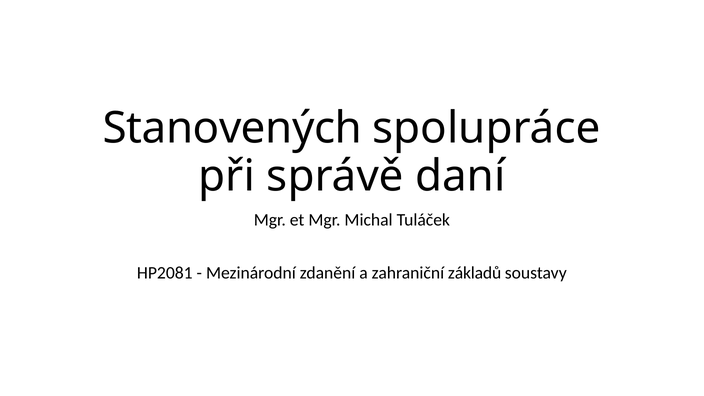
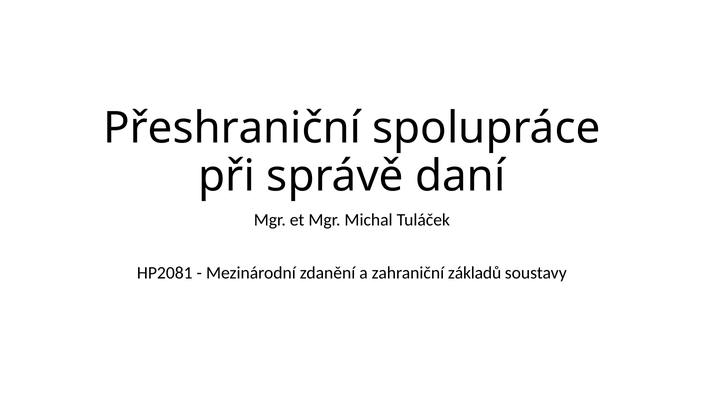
Stanovených: Stanovených -> Přeshraniční
